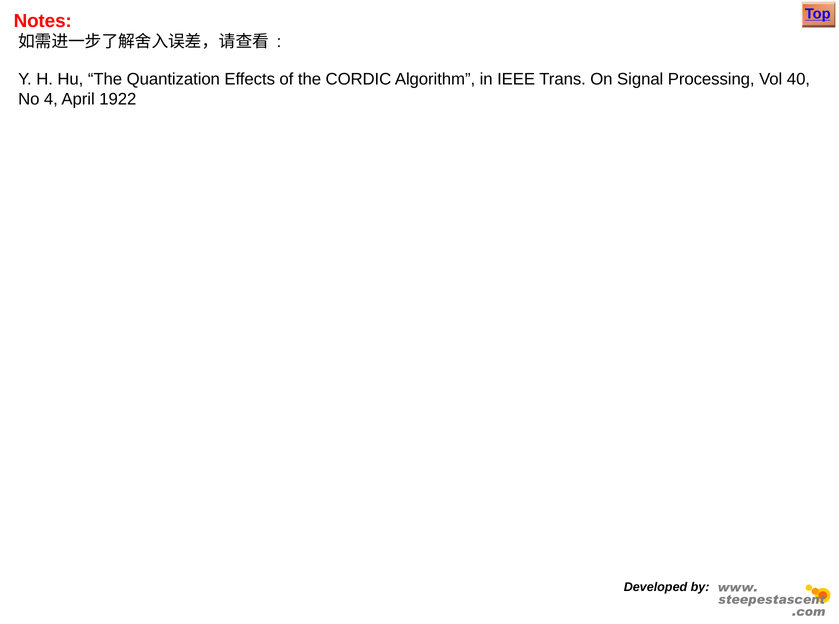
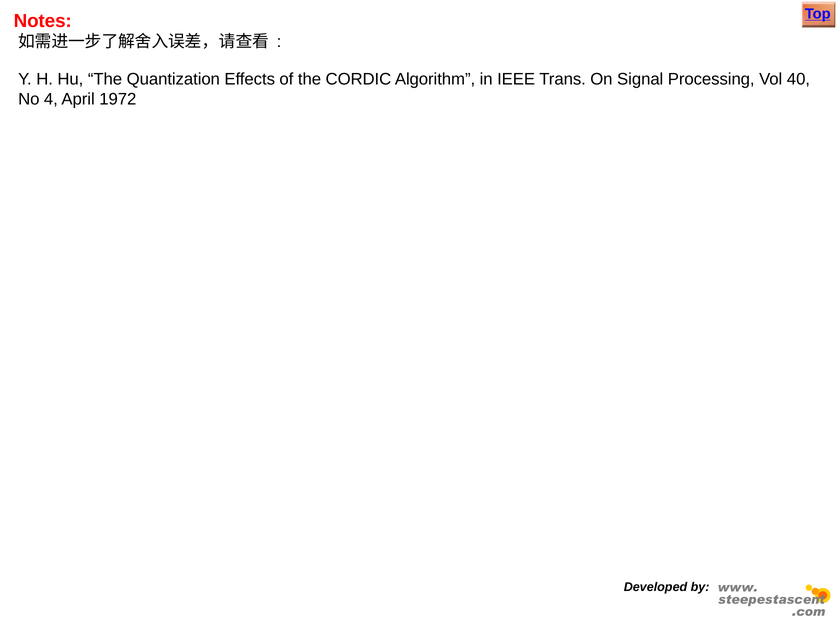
1922: 1922 -> 1972
